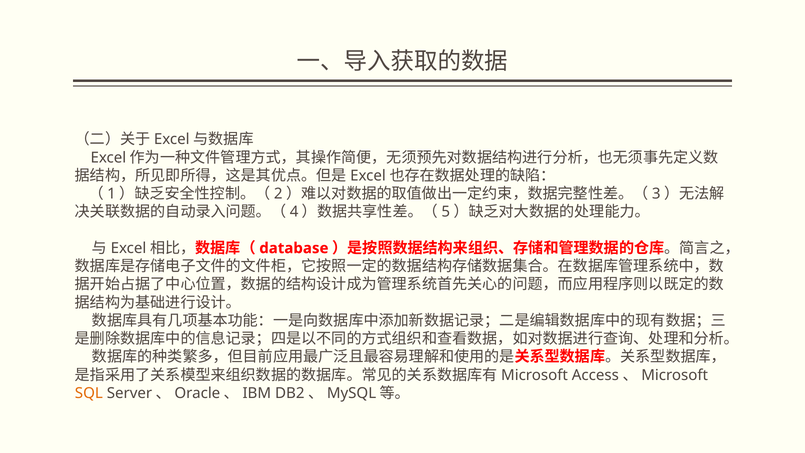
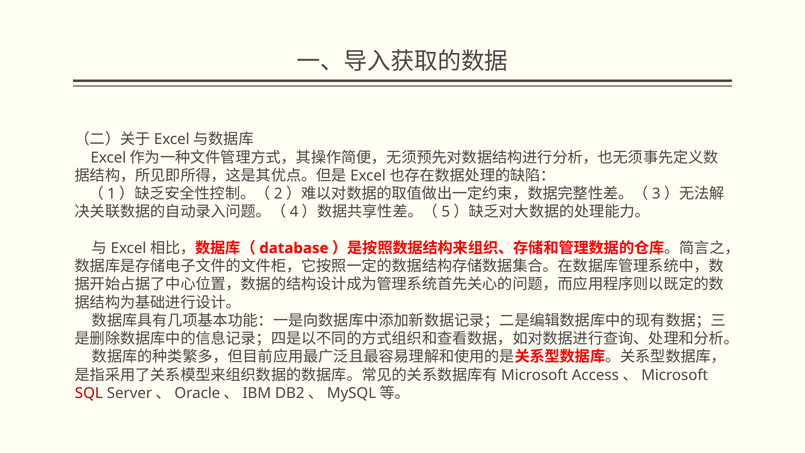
SQL colour: orange -> red
